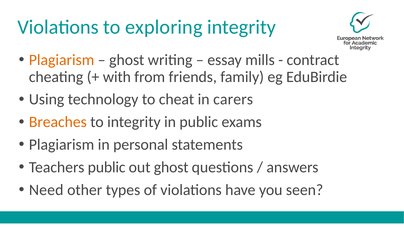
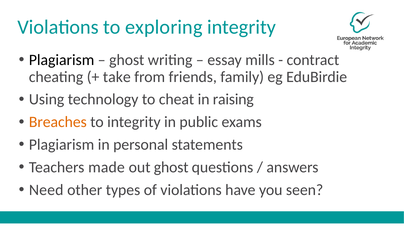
Plagiarism at (62, 60) colour: orange -> black
with: with -> take
carers: carers -> raising
Teachers public: public -> made
